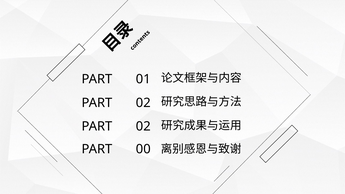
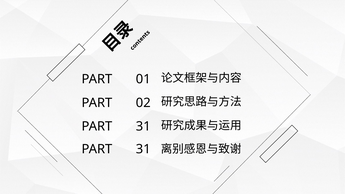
02 at (143, 126): 02 -> 31
00 at (143, 149): 00 -> 31
